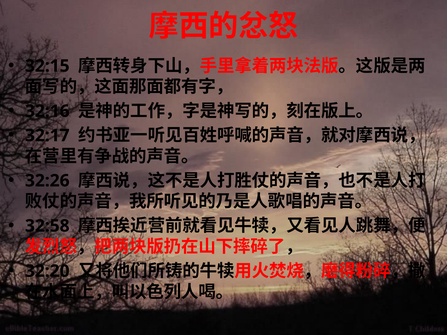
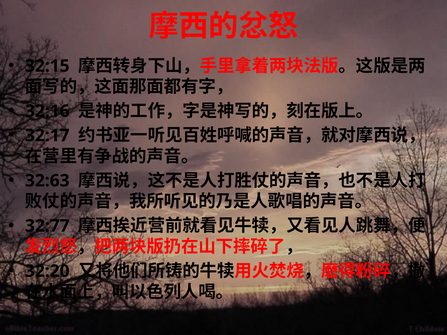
32:26: 32:26 -> 32:63
32:58: 32:58 -> 32:77
